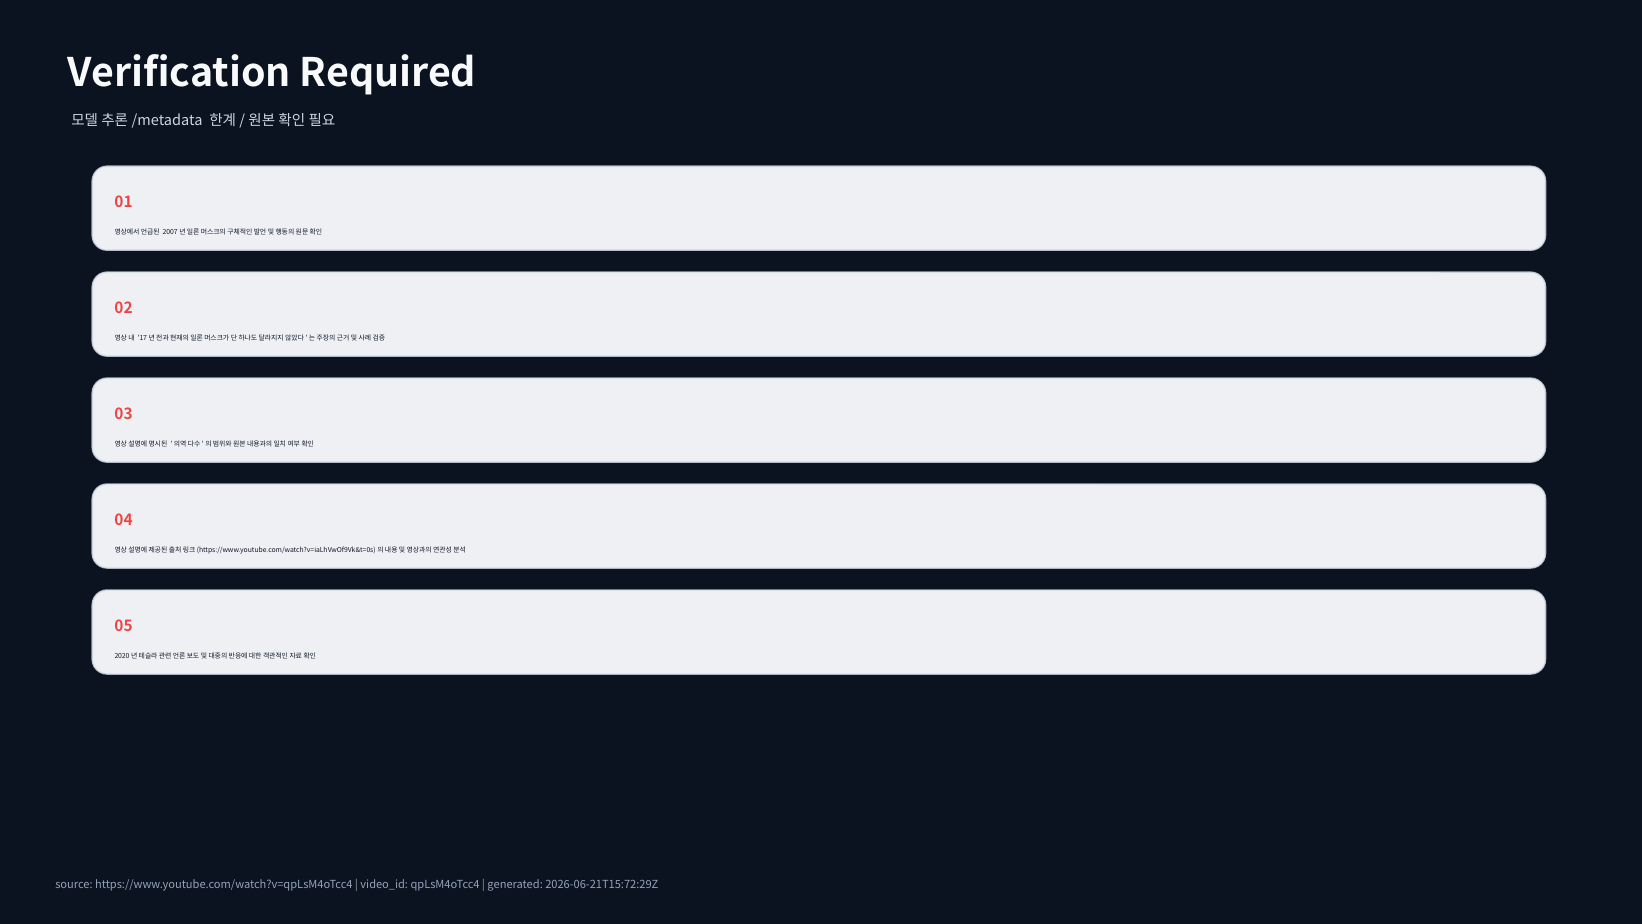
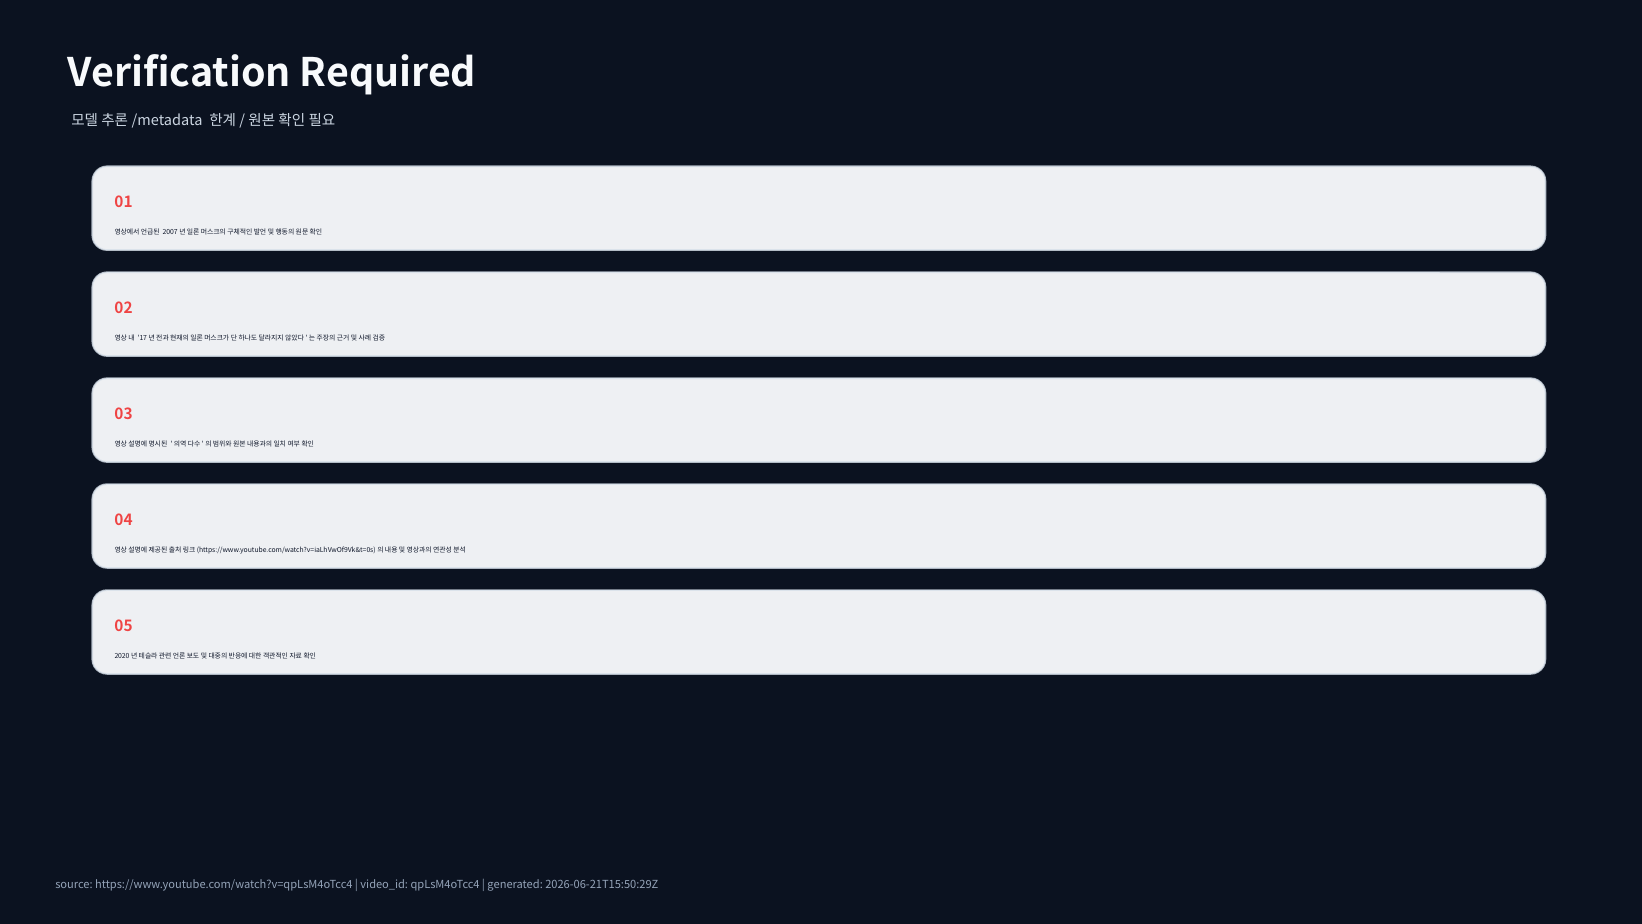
2026-06-21T15:72:29Z: 2026-06-21T15:72:29Z -> 2026-06-21T15:50:29Z
